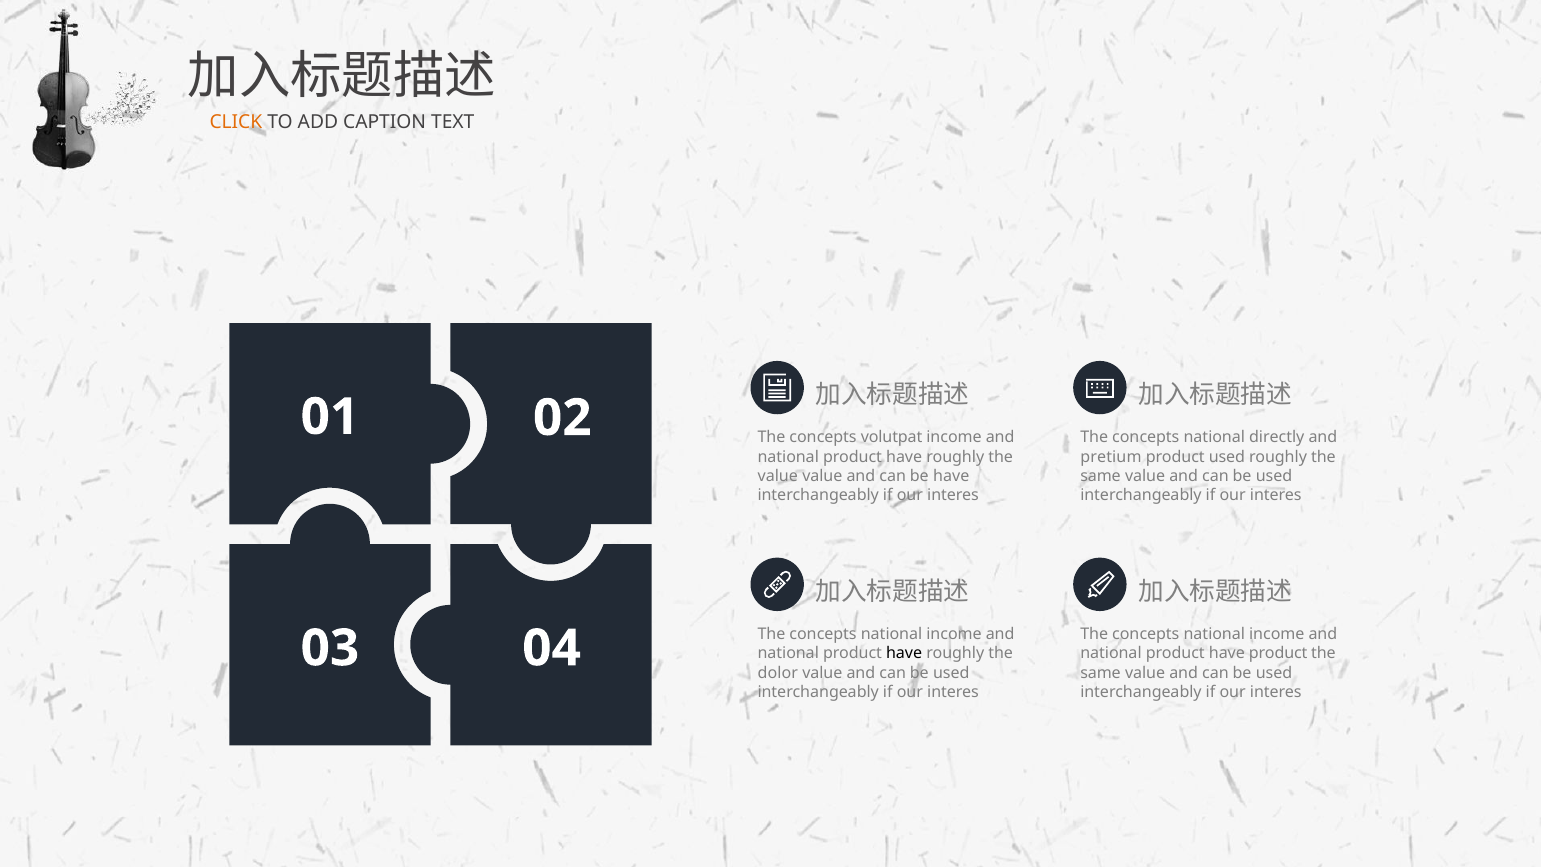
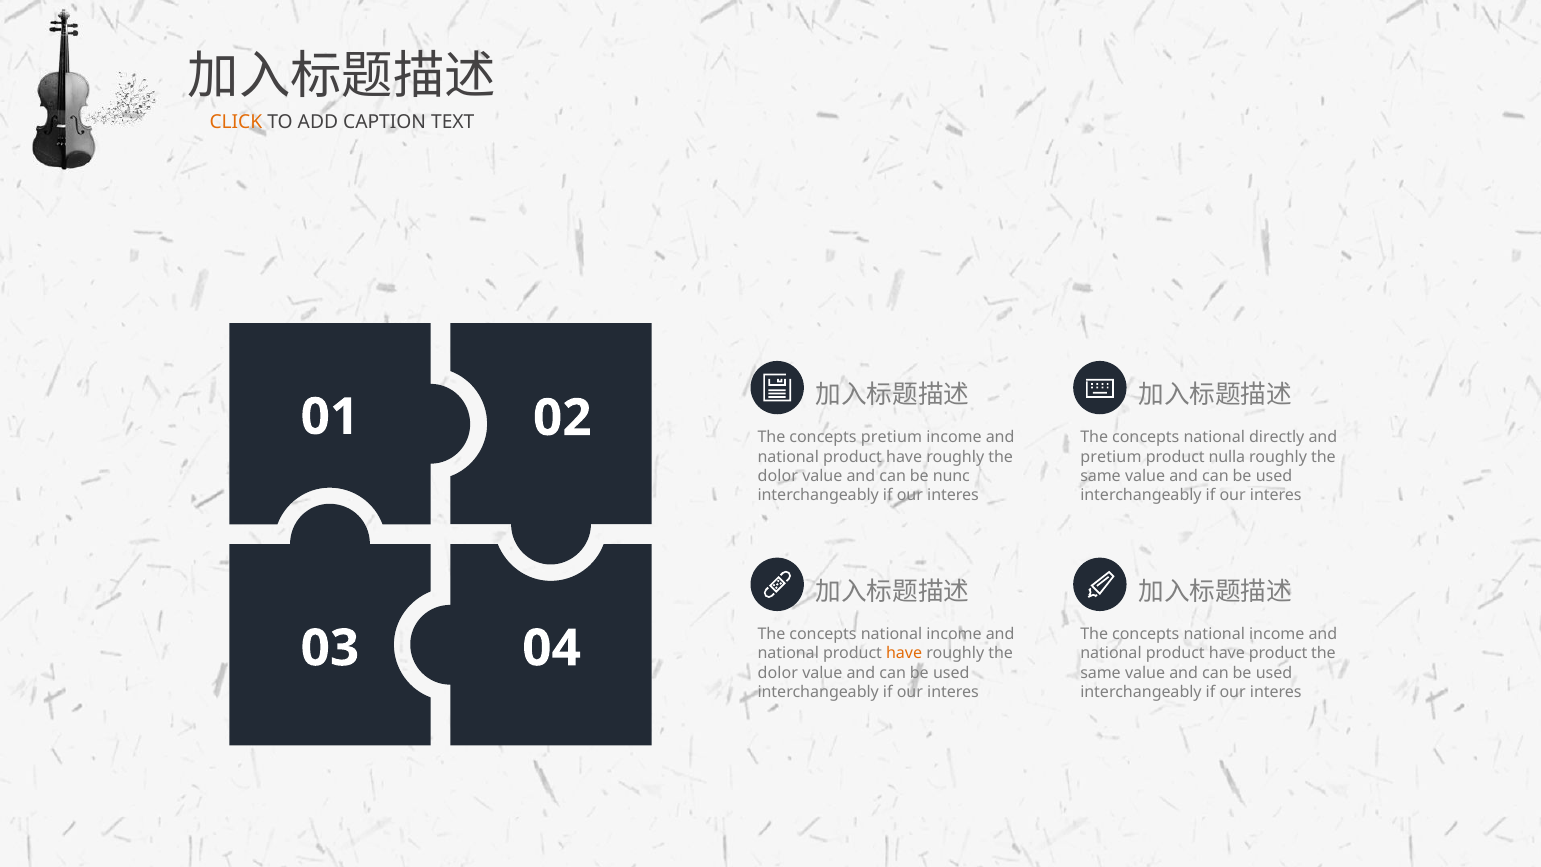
concepts volutpat: volutpat -> pretium
product used: used -> nulla
value at (778, 476): value -> dolor
be have: have -> nunc
have at (904, 654) colour: black -> orange
